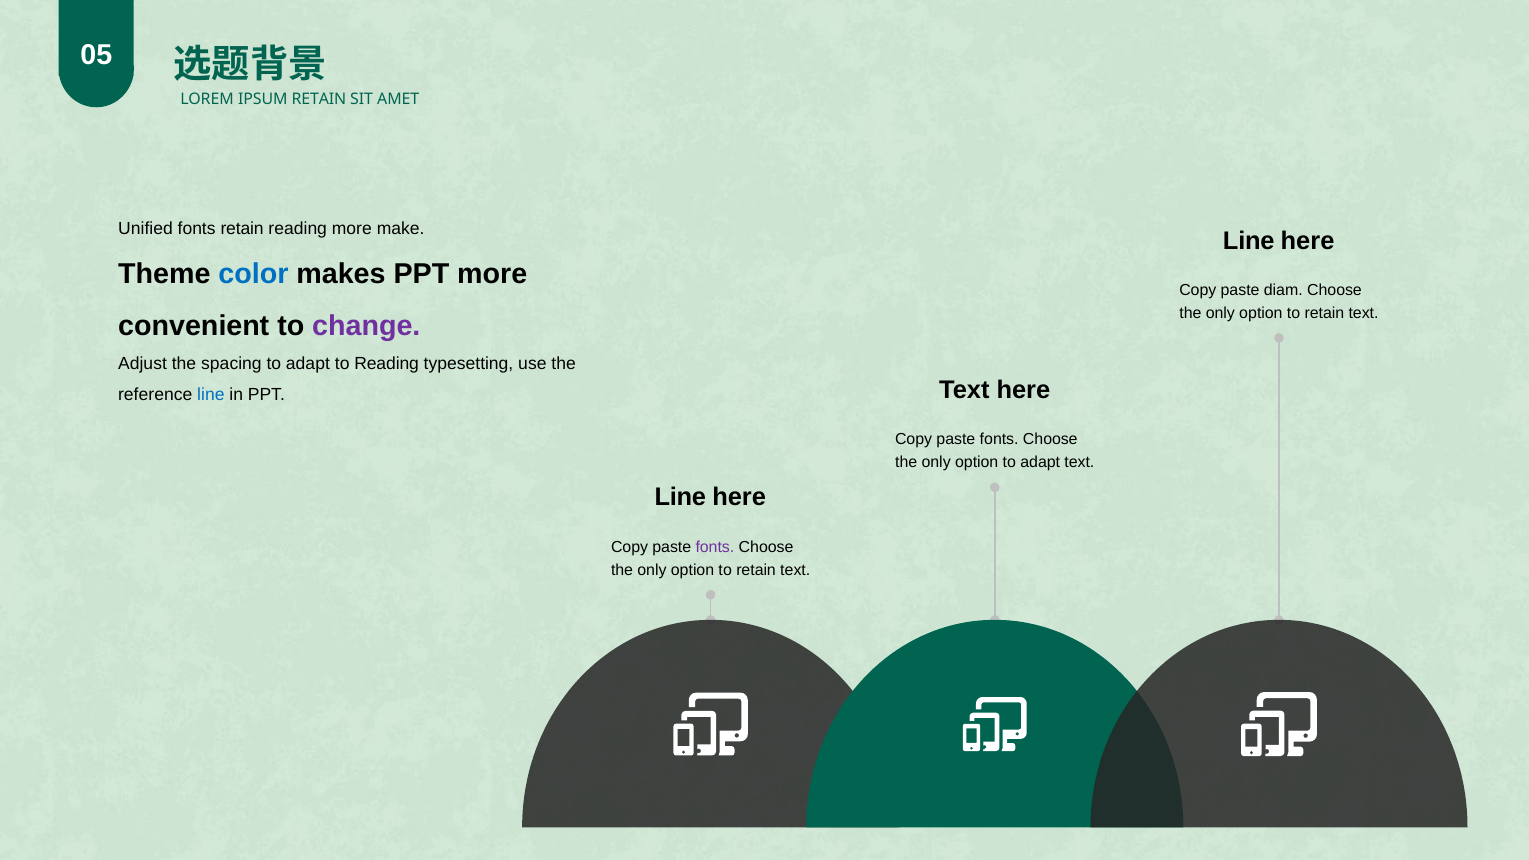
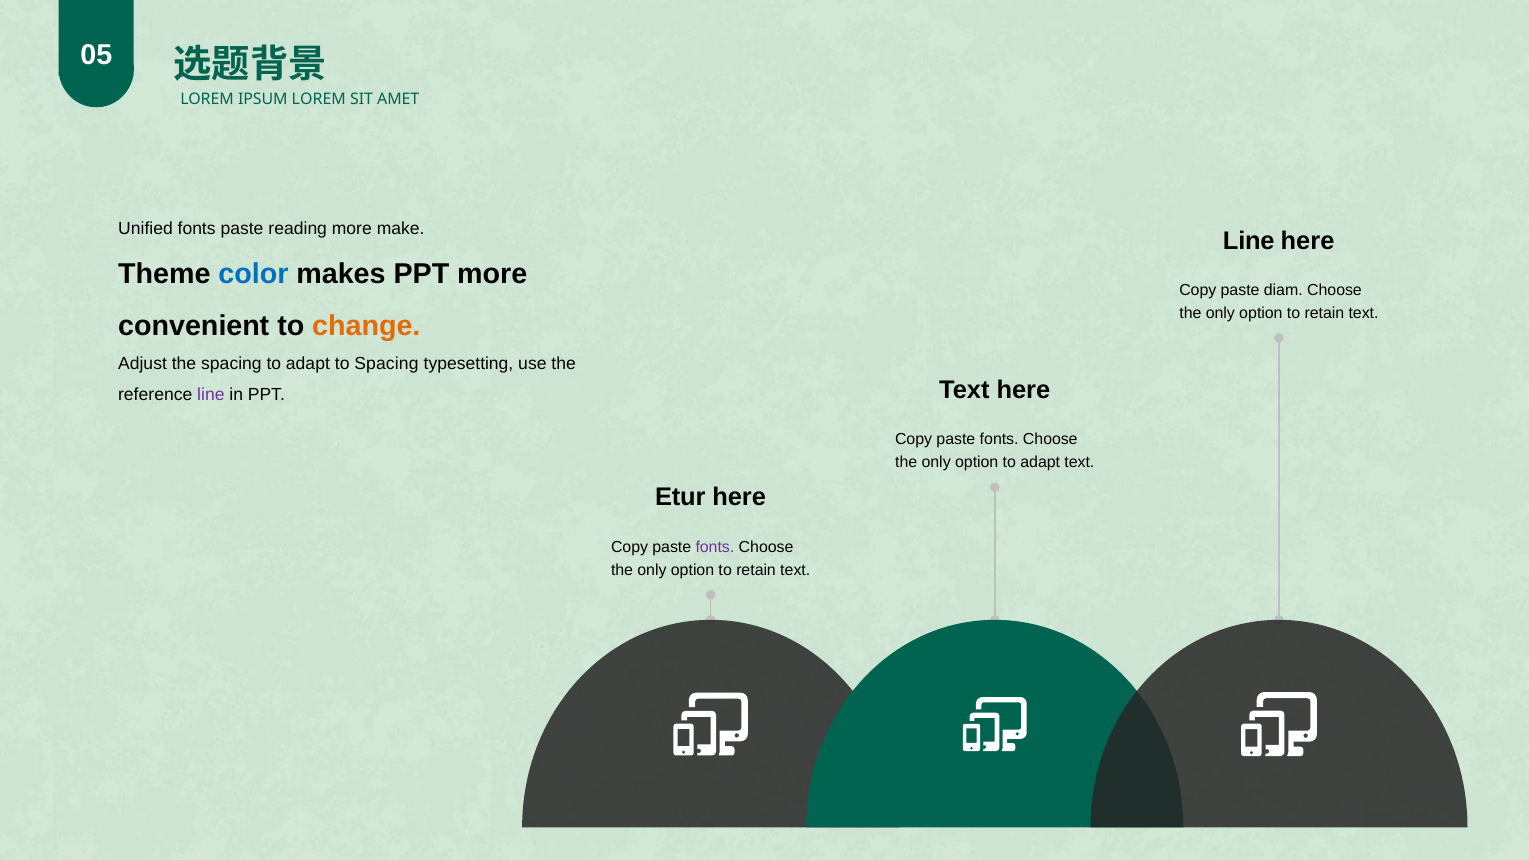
IPSUM RETAIN: RETAIN -> LOREM
fonts retain: retain -> paste
change colour: purple -> orange
to Reading: Reading -> Spacing
line at (211, 395) colour: blue -> purple
Line at (680, 498): Line -> Etur
